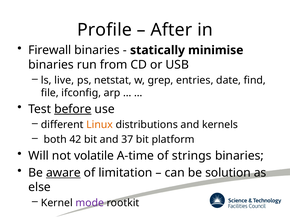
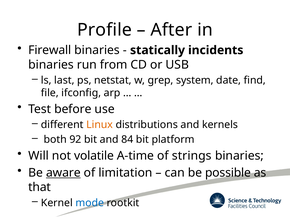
minimise: minimise -> incidents
live: live -> last
entries: entries -> system
before underline: present -> none
42: 42 -> 92
37: 37 -> 84
solution: solution -> possible
else: else -> that
mode colour: purple -> blue
